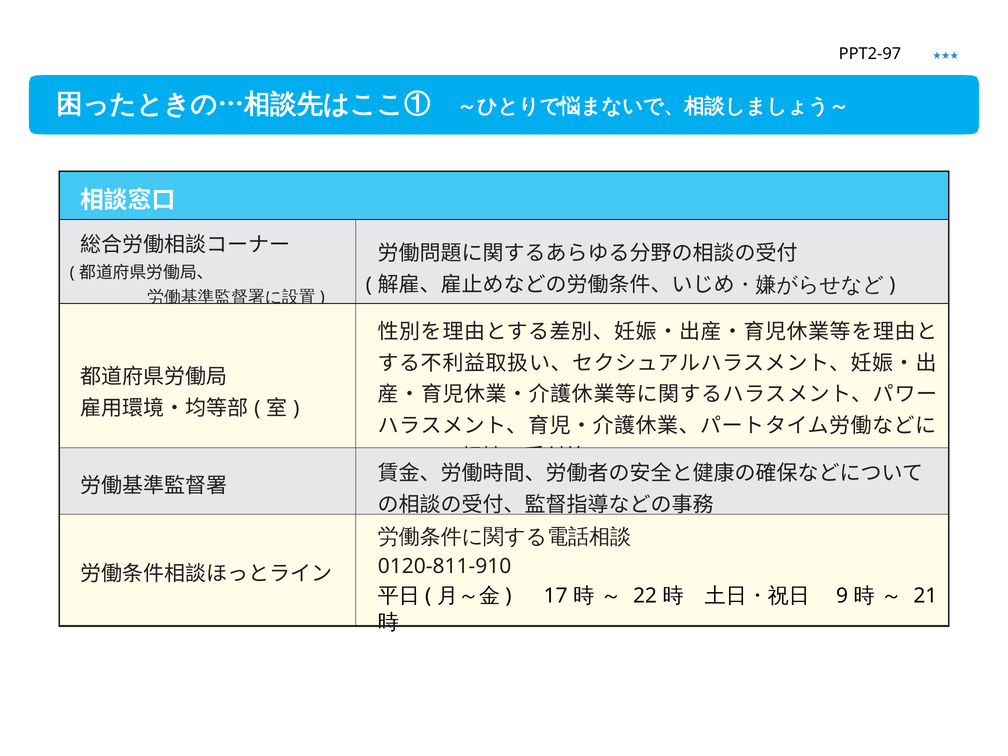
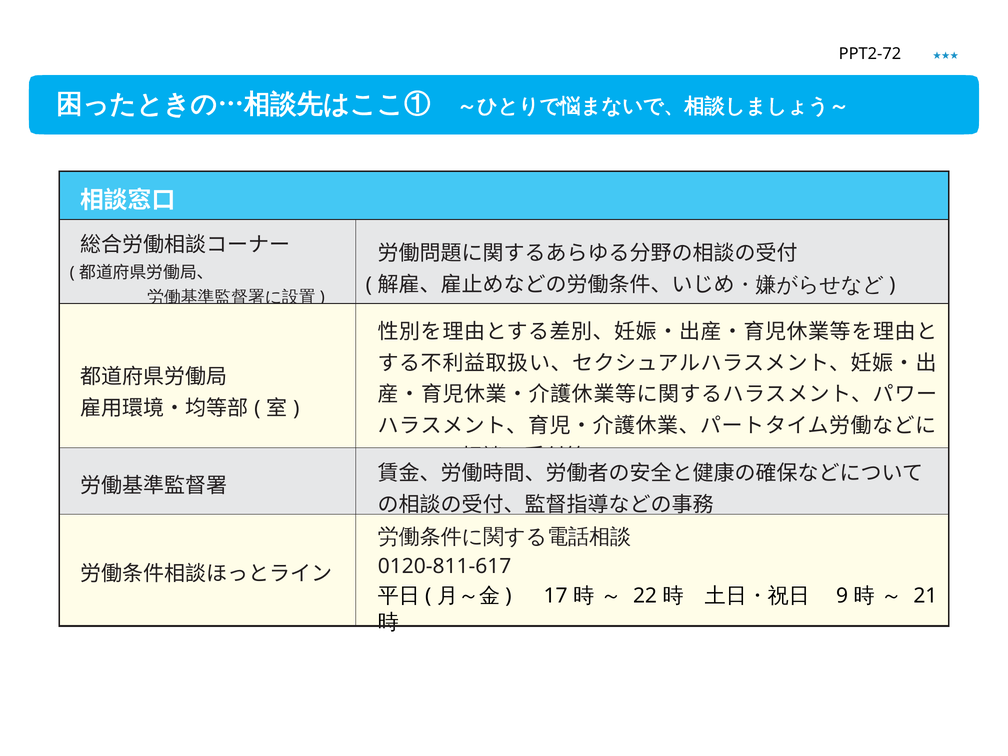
PPT2-97: PPT2-97 -> PPT2-72
0120-811-910: 0120-811-910 -> 0120-811-617
